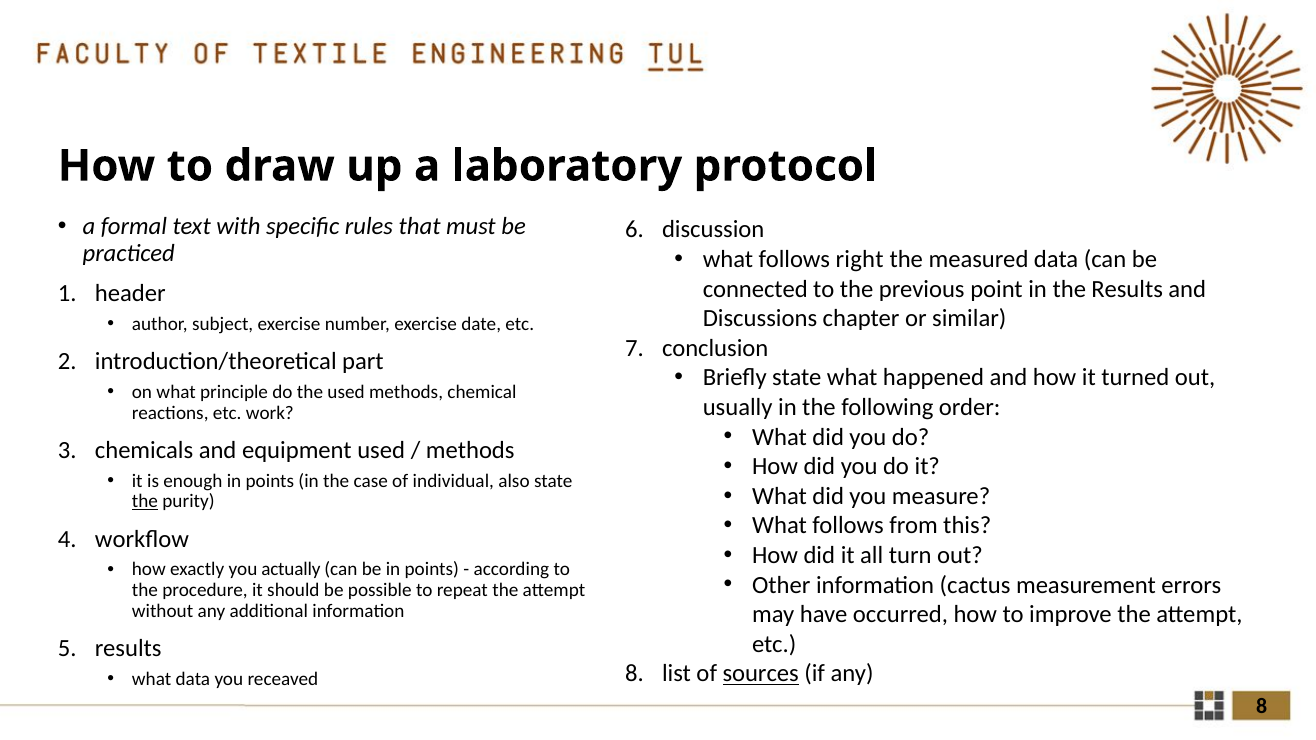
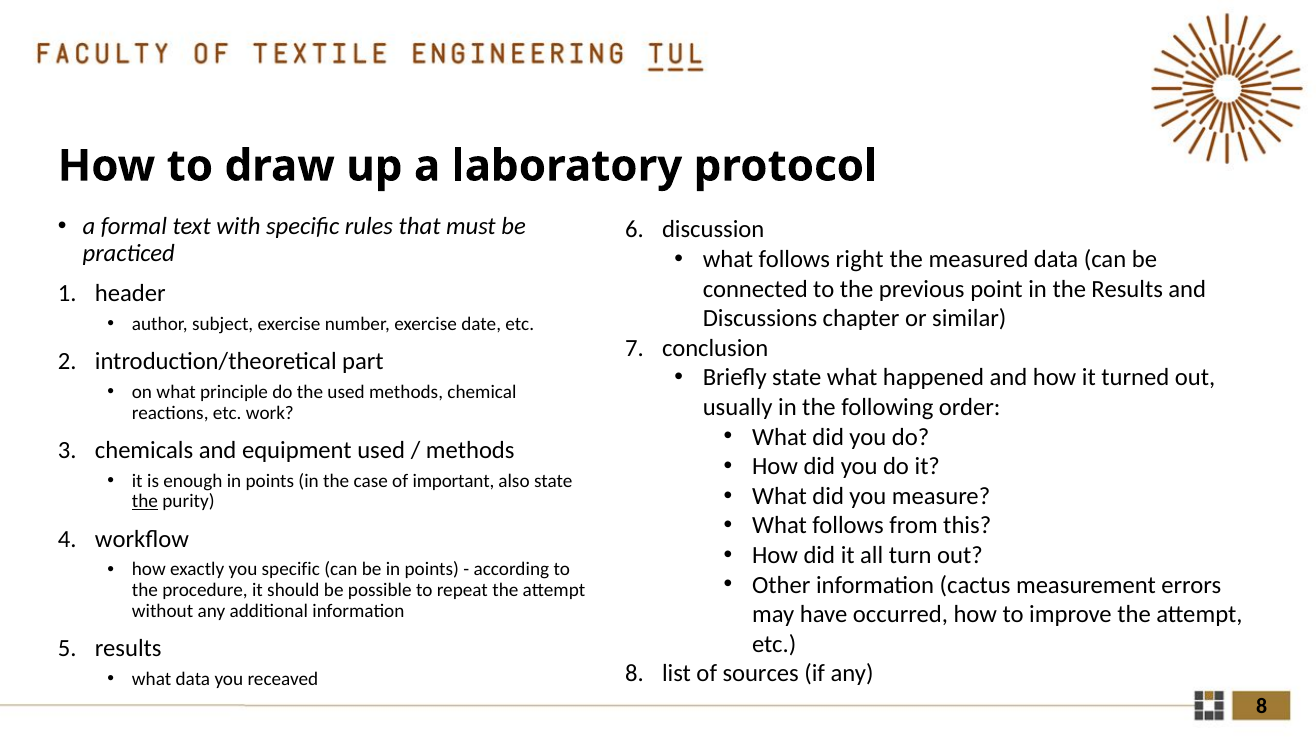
individual: individual -> important
you actually: actually -> specific
sources underline: present -> none
